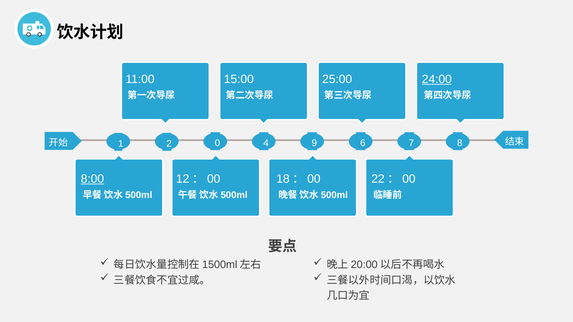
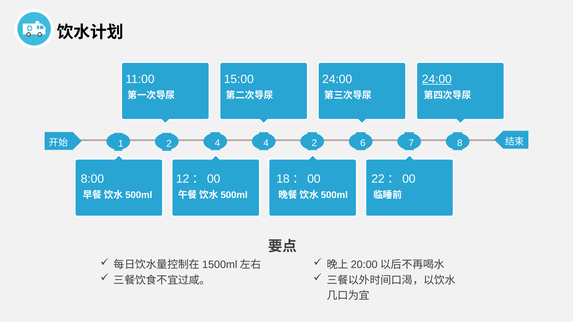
25:00 at (337, 79): 25:00 -> 24:00
2 0: 0 -> 4
4 9: 9 -> 2
8:00 underline: present -> none
